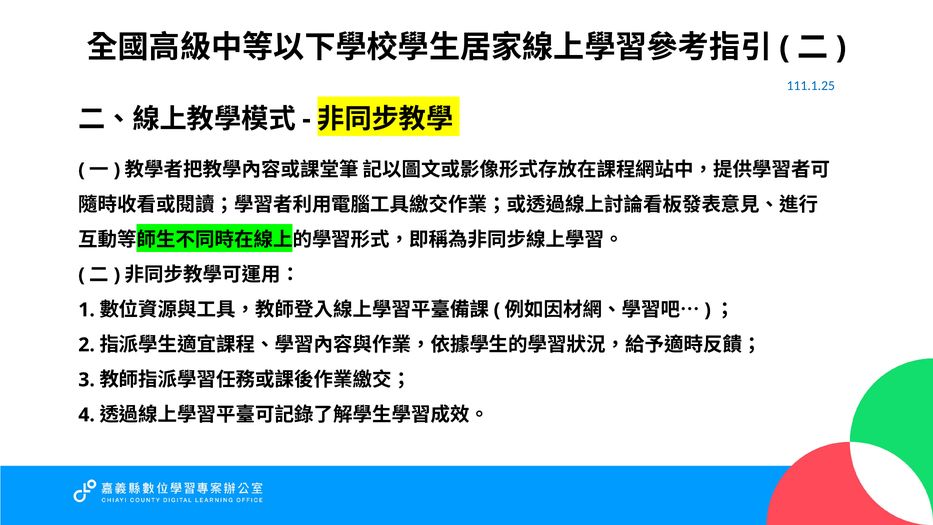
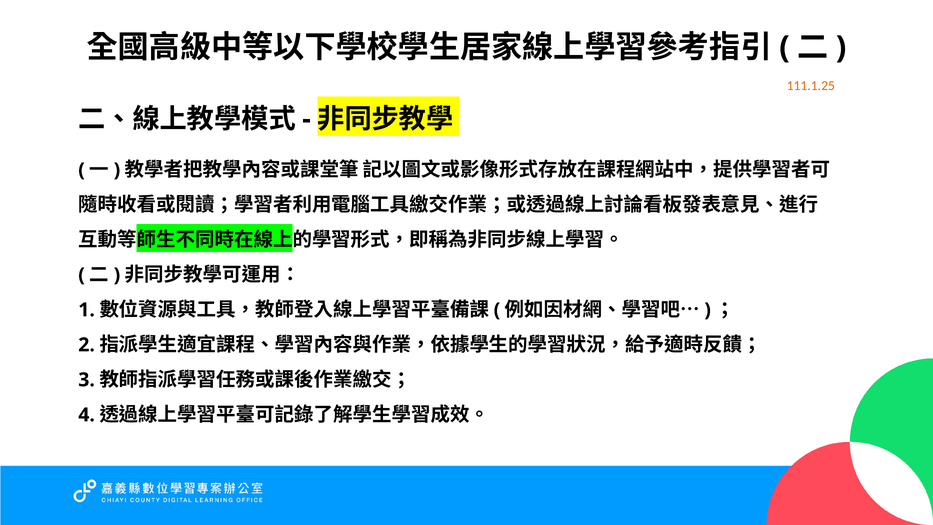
111.1.25 colour: blue -> orange
